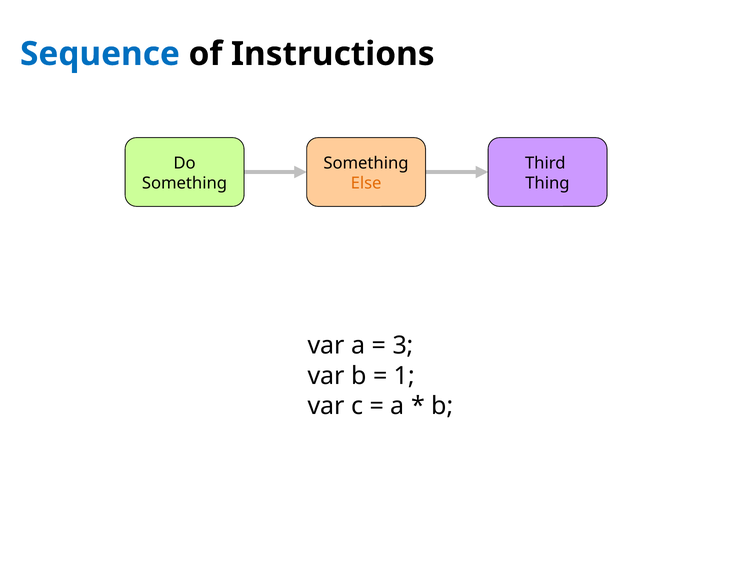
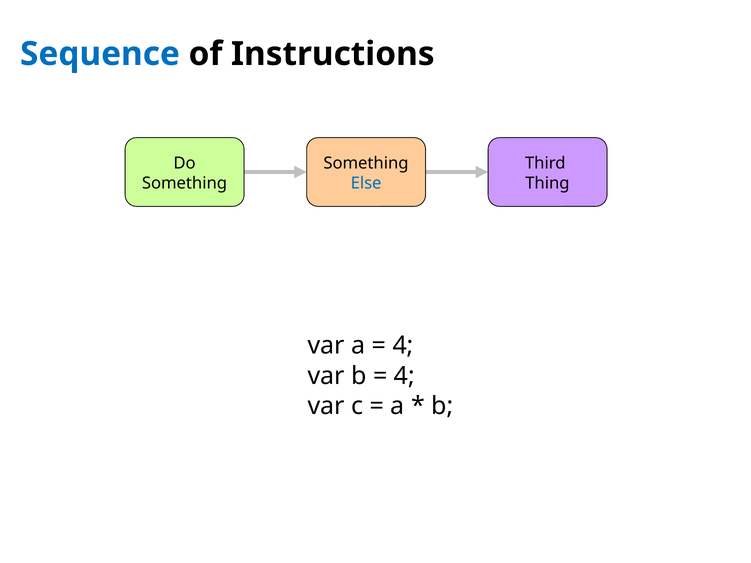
Else colour: orange -> blue
3 at (403, 346): 3 -> 4
1 at (404, 376): 1 -> 4
